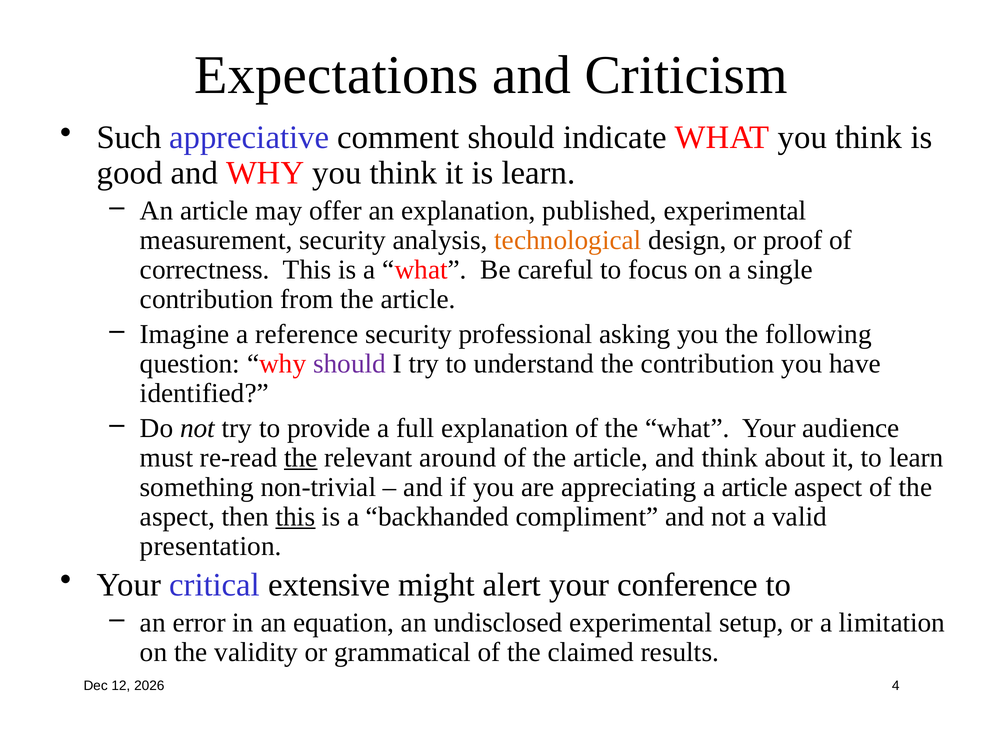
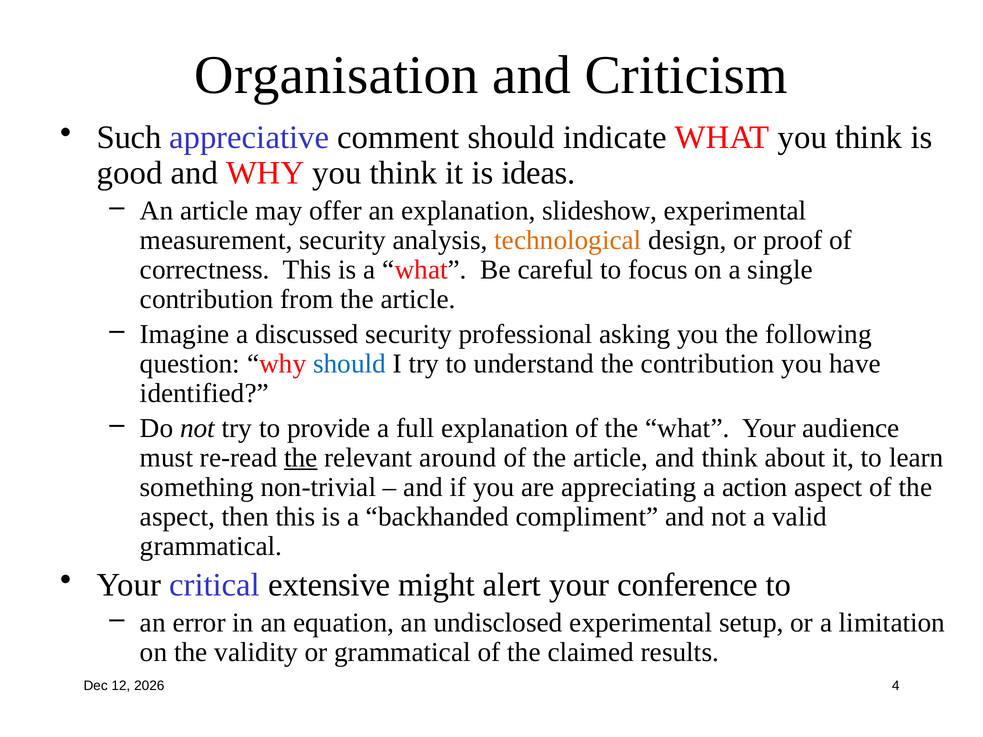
Expectations: Expectations -> Organisation
is learn: learn -> ideas
published: published -> slideshow
reference: reference -> discussed
should at (349, 364) colour: purple -> blue
a article: article -> action
this at (295, 517) underline: present -> none
presentation at (211, 546): presentation -> grammatical
